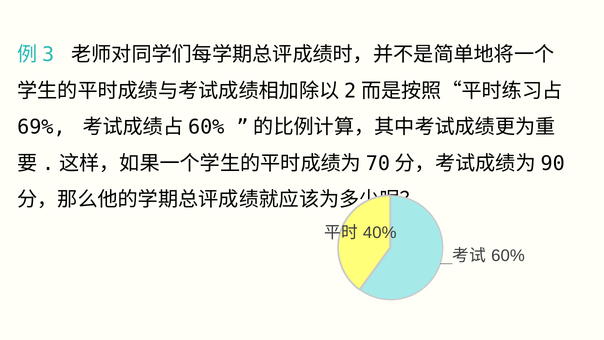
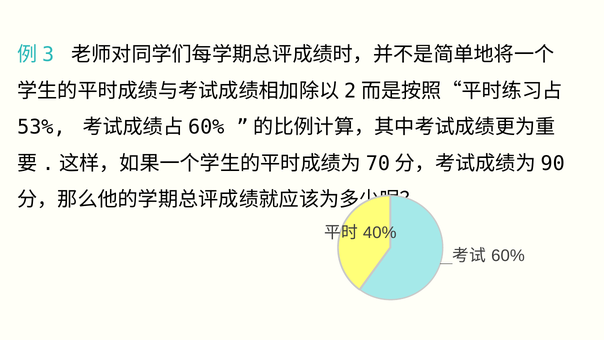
69%: 69% -> 53%
